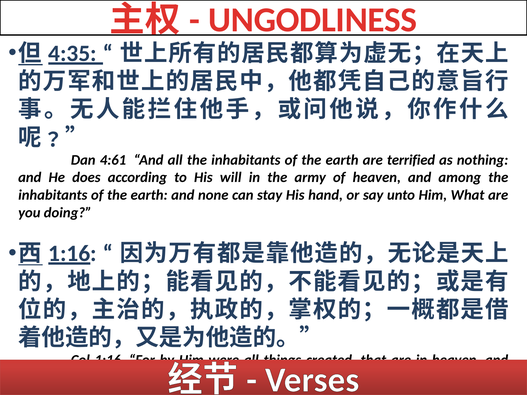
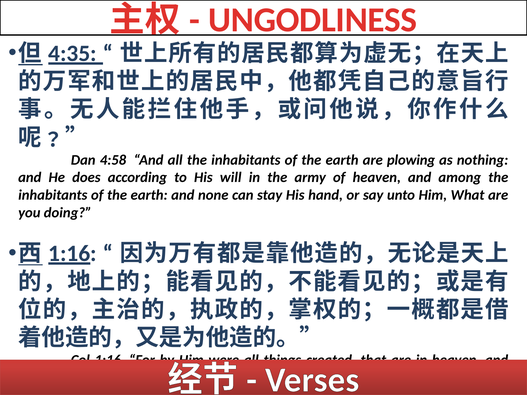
4:61: 4:61 -> 4:58
terrified: terrified -> plowing
